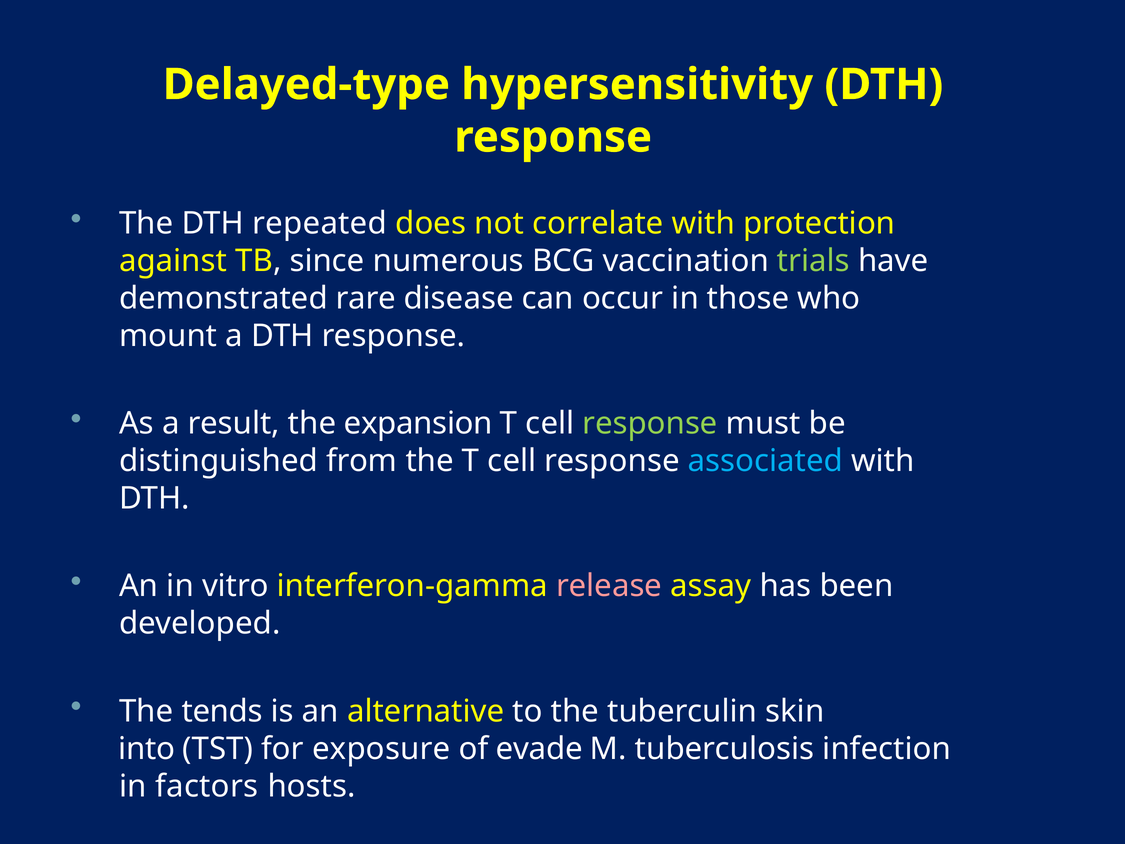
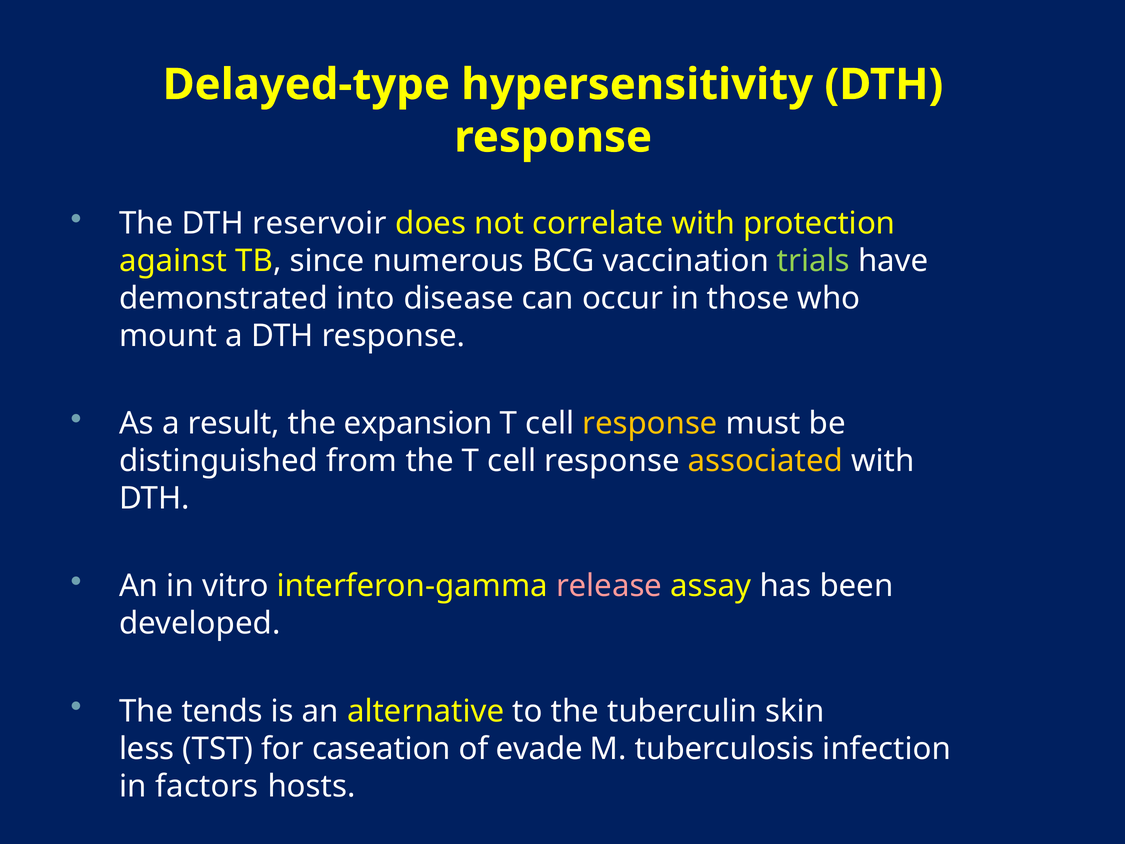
repeated: repeated -> reservoir
rare: rare -> into
response at (650, 423) colour: light green -> yellow
associated colour: light blue -> yellow
into: into -> less
exposure: exposure -> caseation
